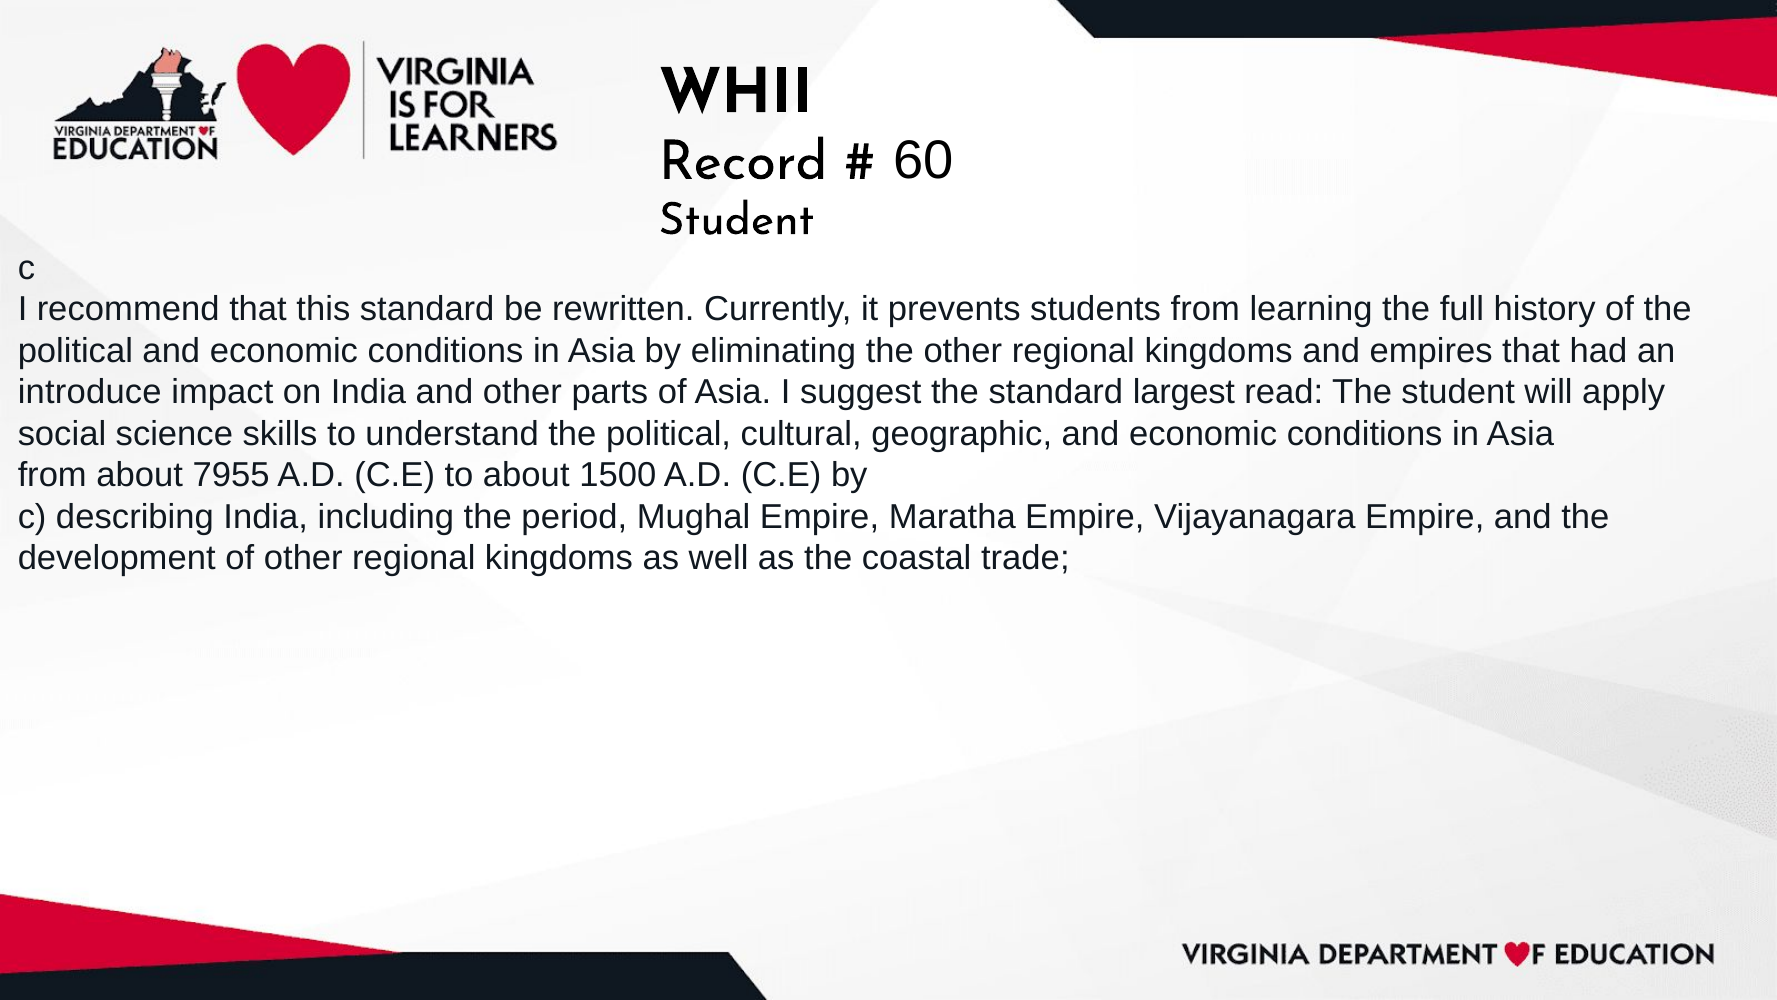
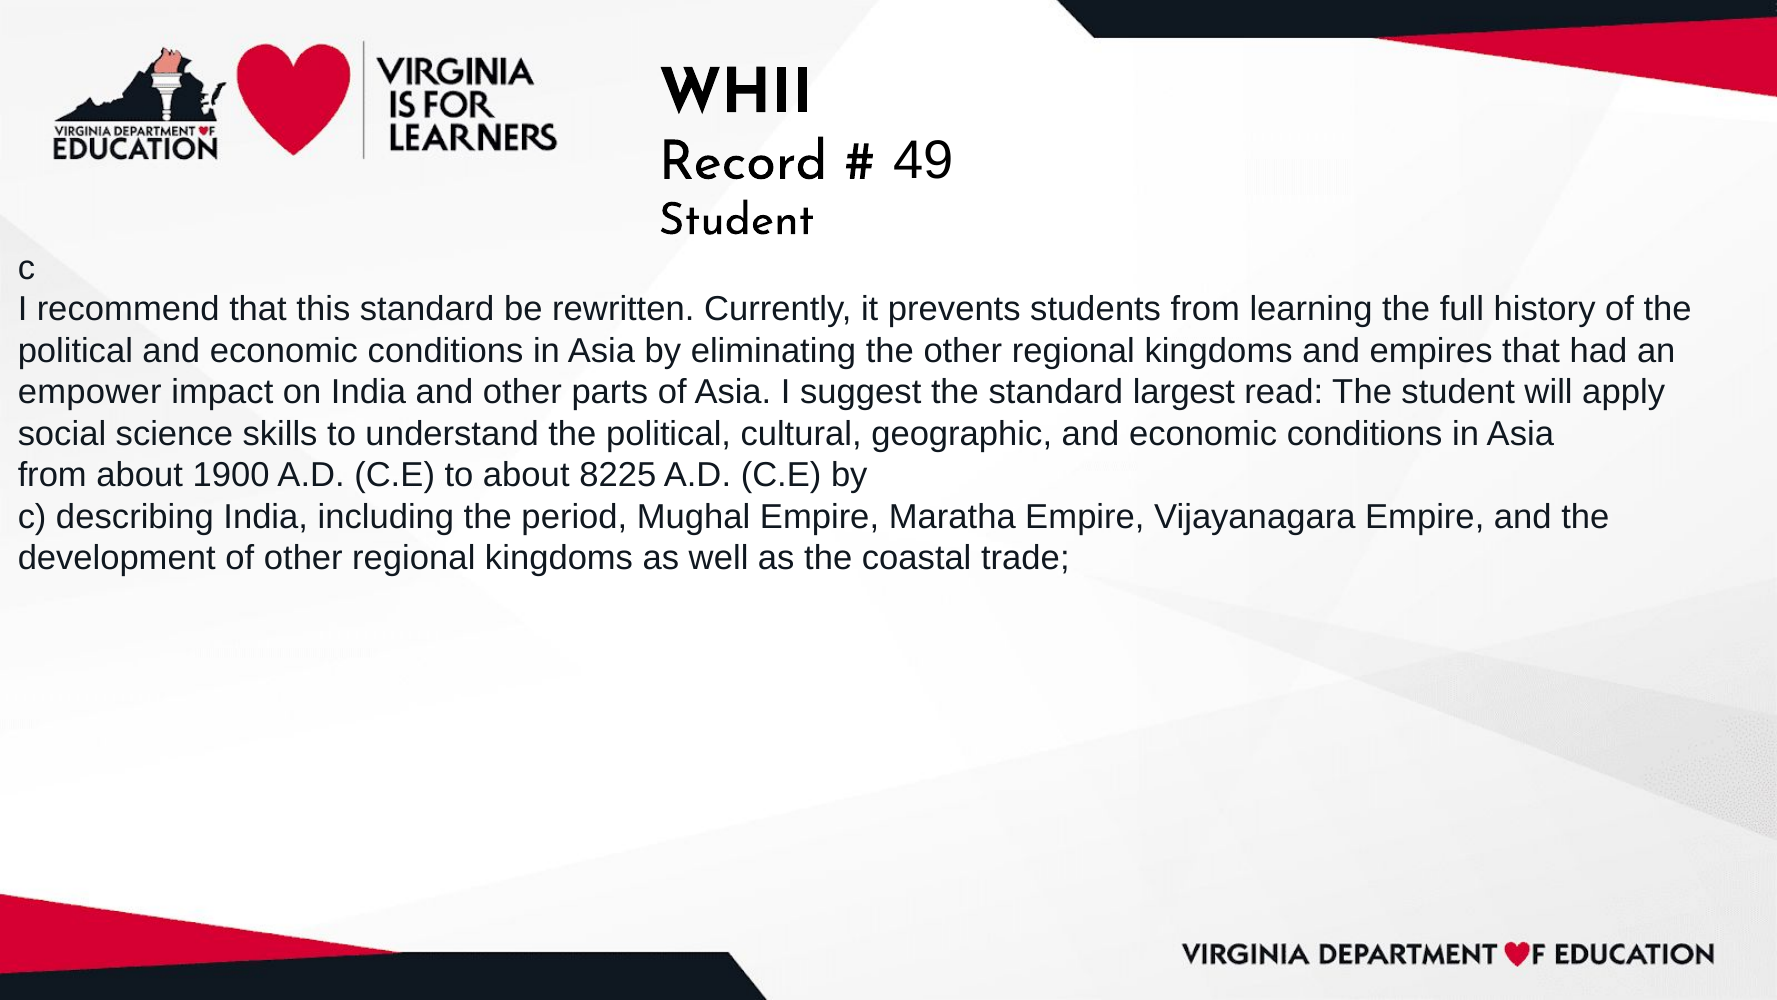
60: 60 -> 49
introduce: introduce -> empower
7955: 7955 -> 1900
1500: 1500 -> 8225
